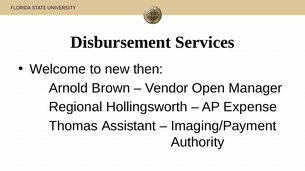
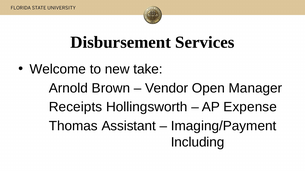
then: then -> take
Regional: Regional -> Receipts
Authority: Authority -> Including
